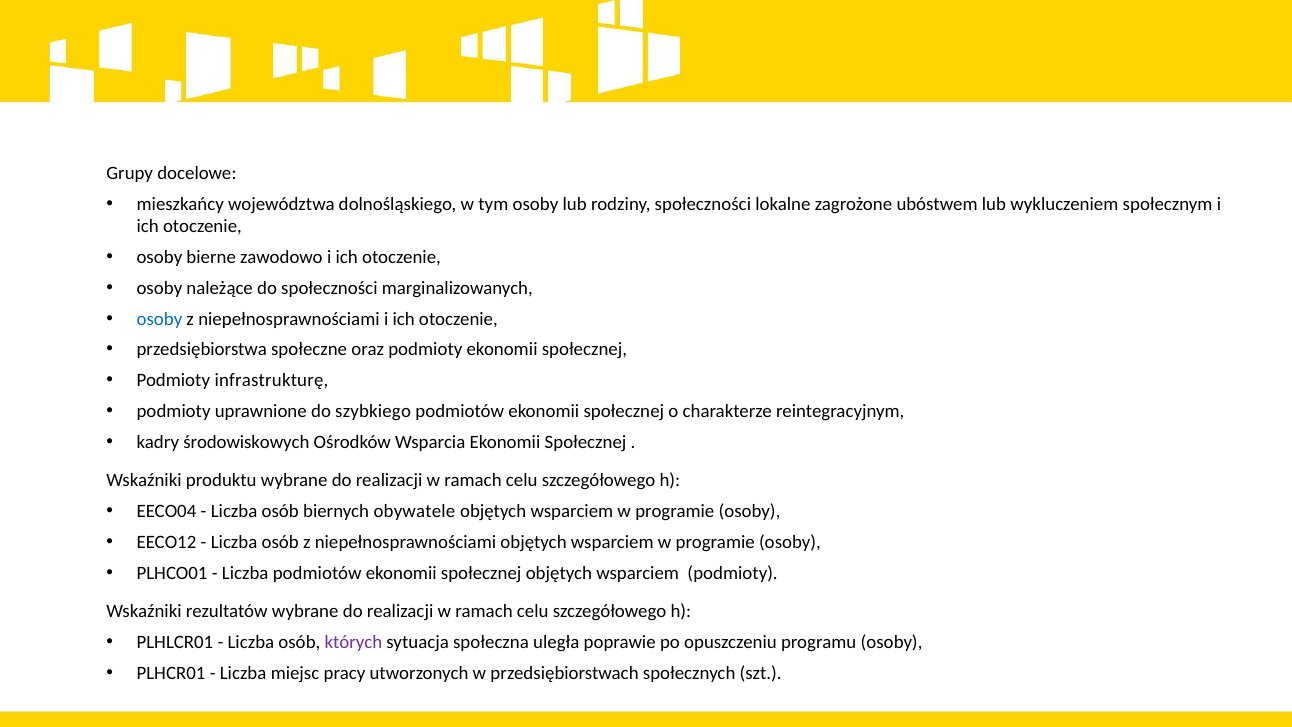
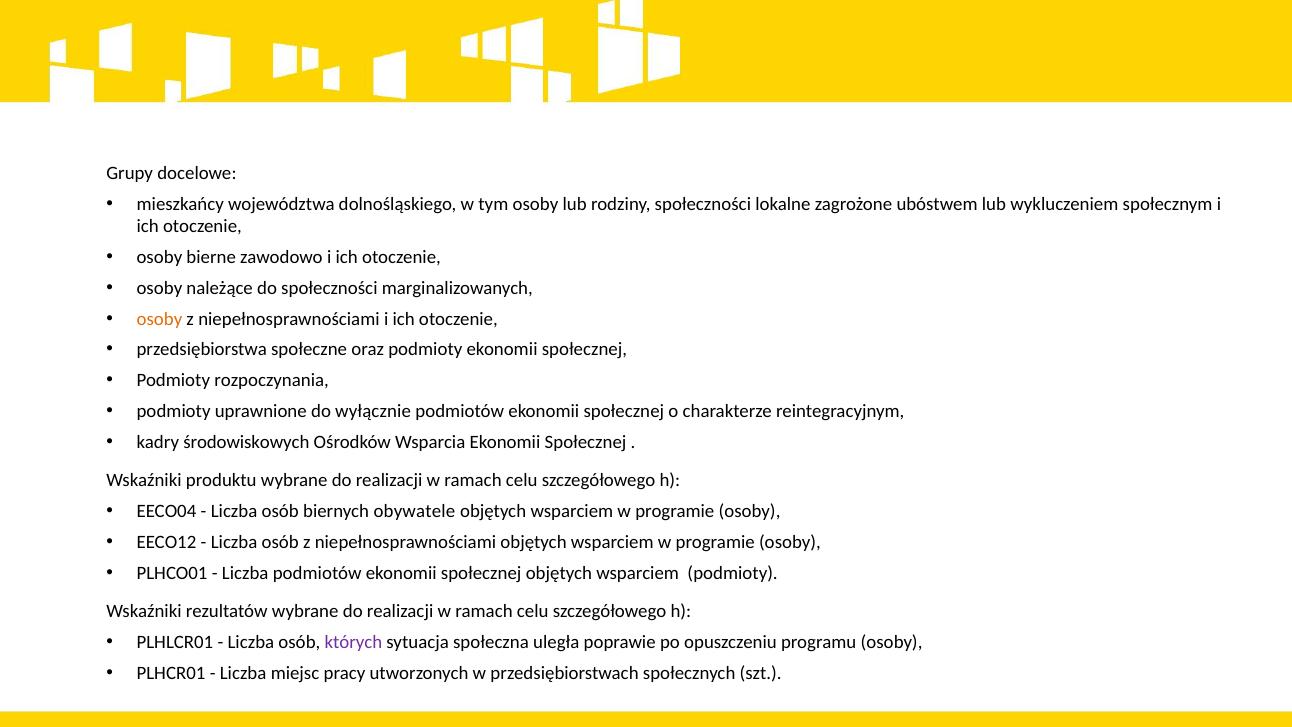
osoby at (159, 319) colour: blue -> orange
infrastrukturę: infrastrukturę -> rozpoczynania
szybkiego: szybkiego -> wyłącznie
